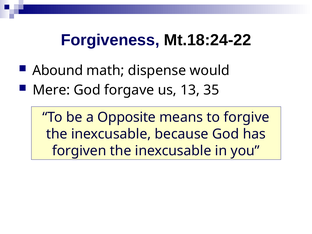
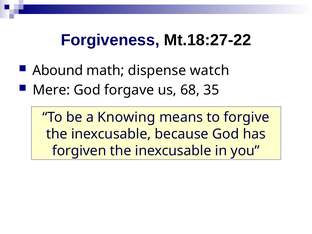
Mt.18:24-22: Mt.18:24-22 -> Mt.18:27-22
would: would -> watch
13: 13 -> 68
Opposite: Opposite -> Knowing
